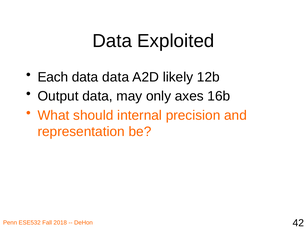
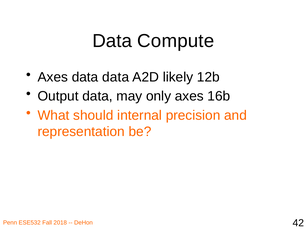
Exploited: Exploited -> Compute
Each at (53, 77): Each -> Axes
